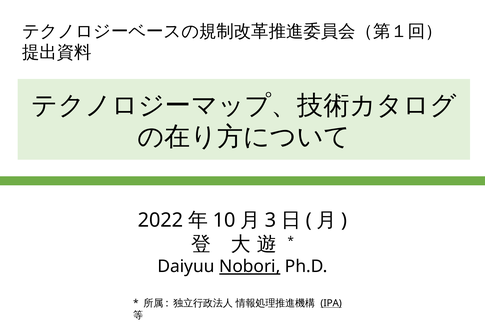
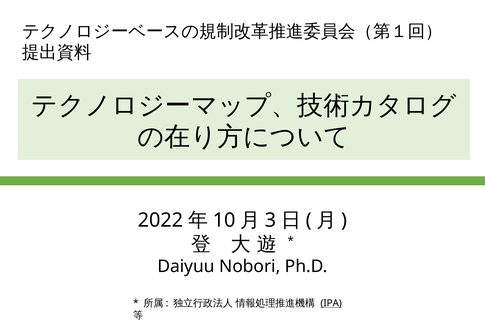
Nobori underline: present -> none
